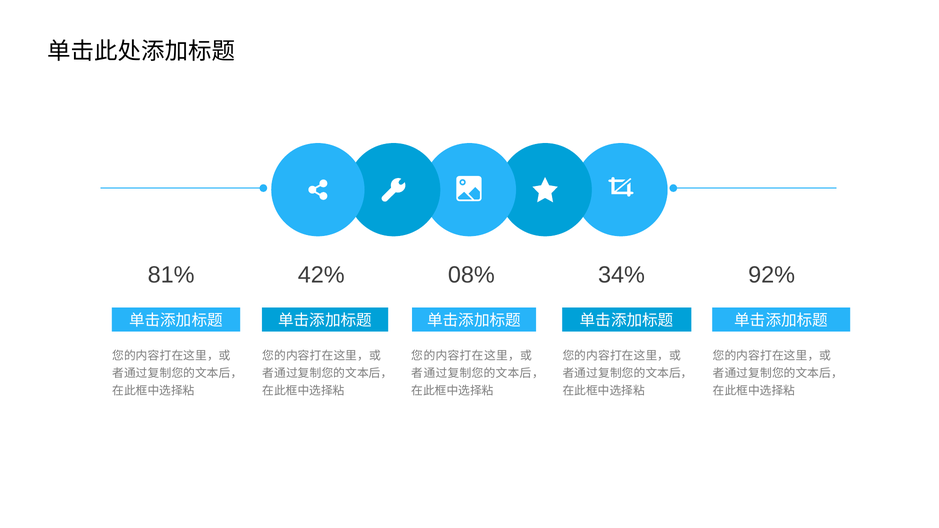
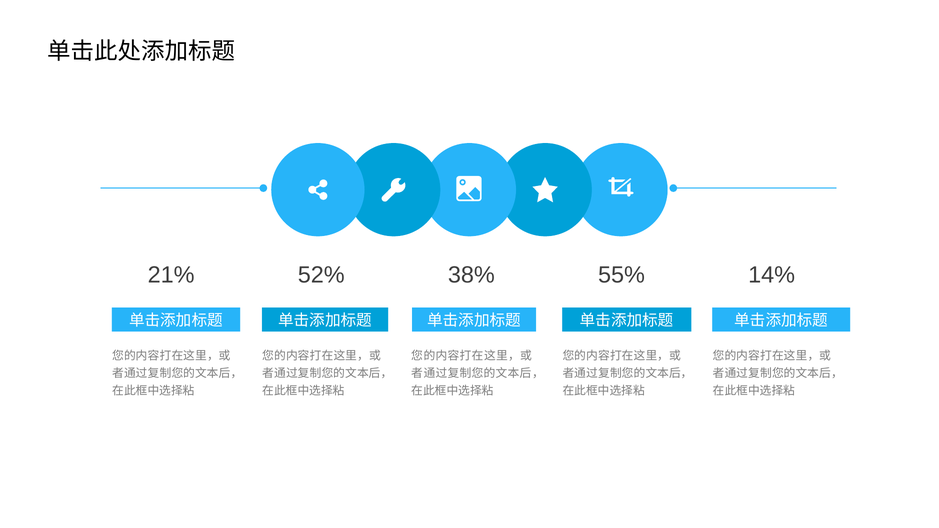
81%: 81% -> 21%
42%: 42% -> 52%
08%: 08% -> 38%
34%: 34% -> 55%
92%: 92% -> 14%
